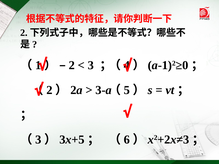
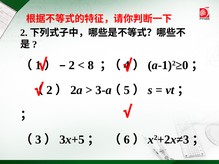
3 at (91, 65): 3 -> 8
